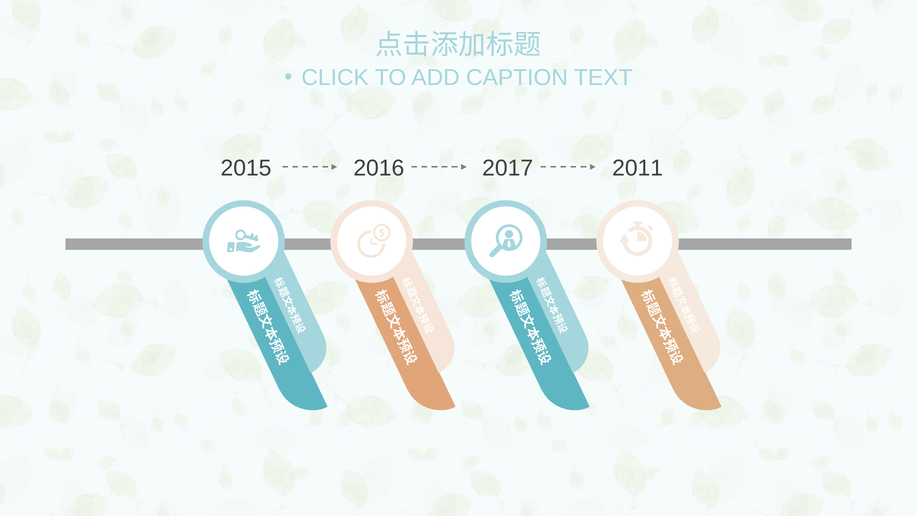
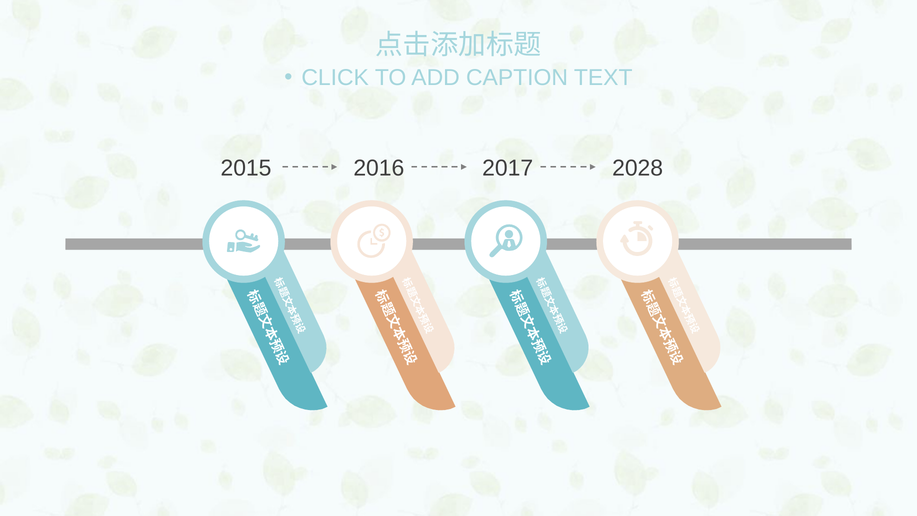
2011: 2011 -> 2028
